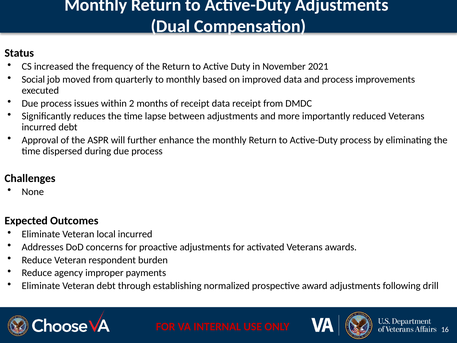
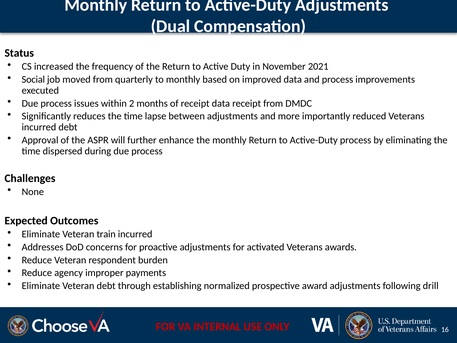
local: local -> train
